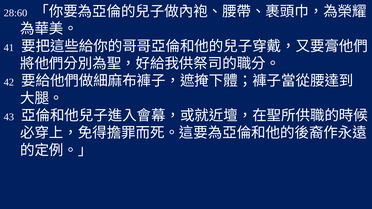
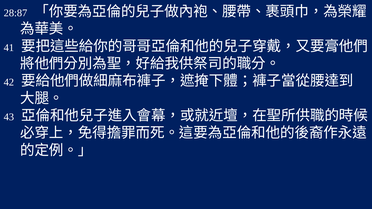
28:60: 28:60 -> 28:87
